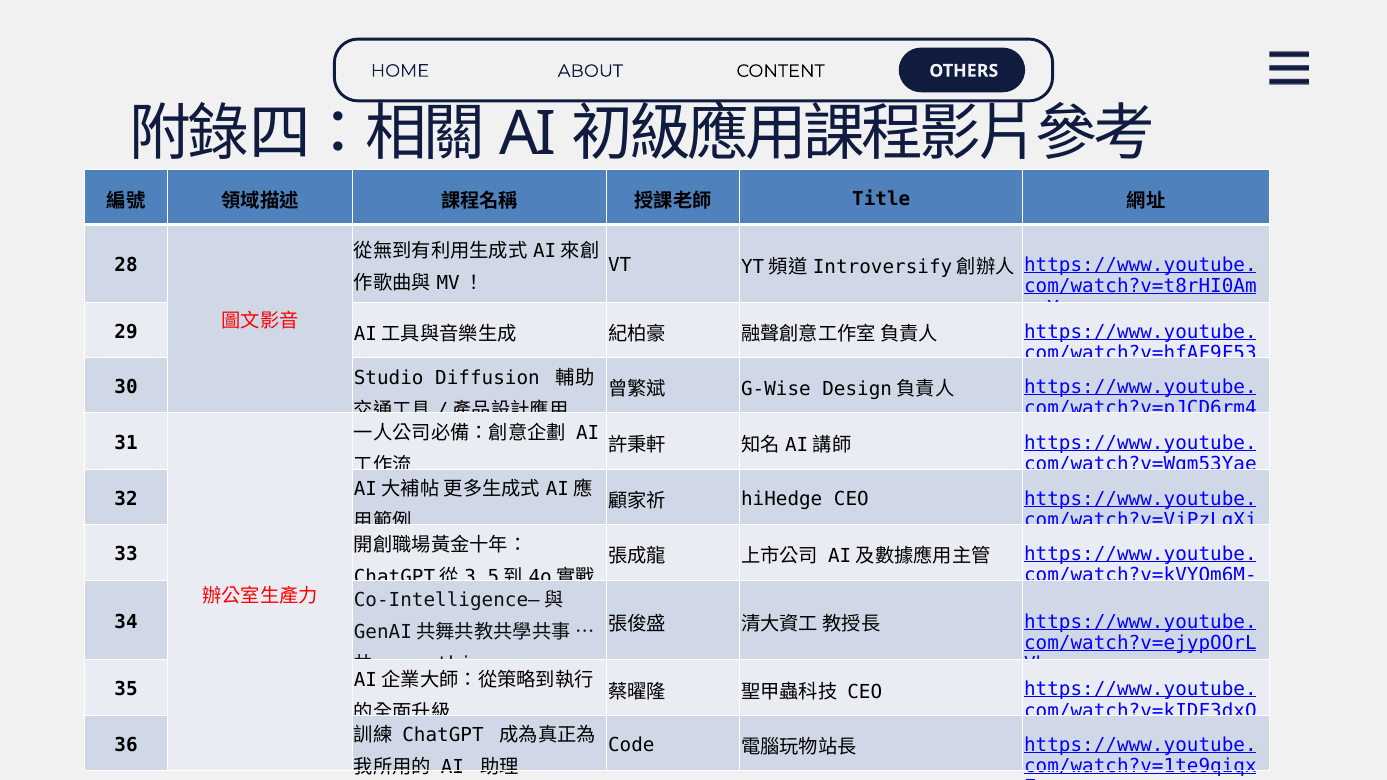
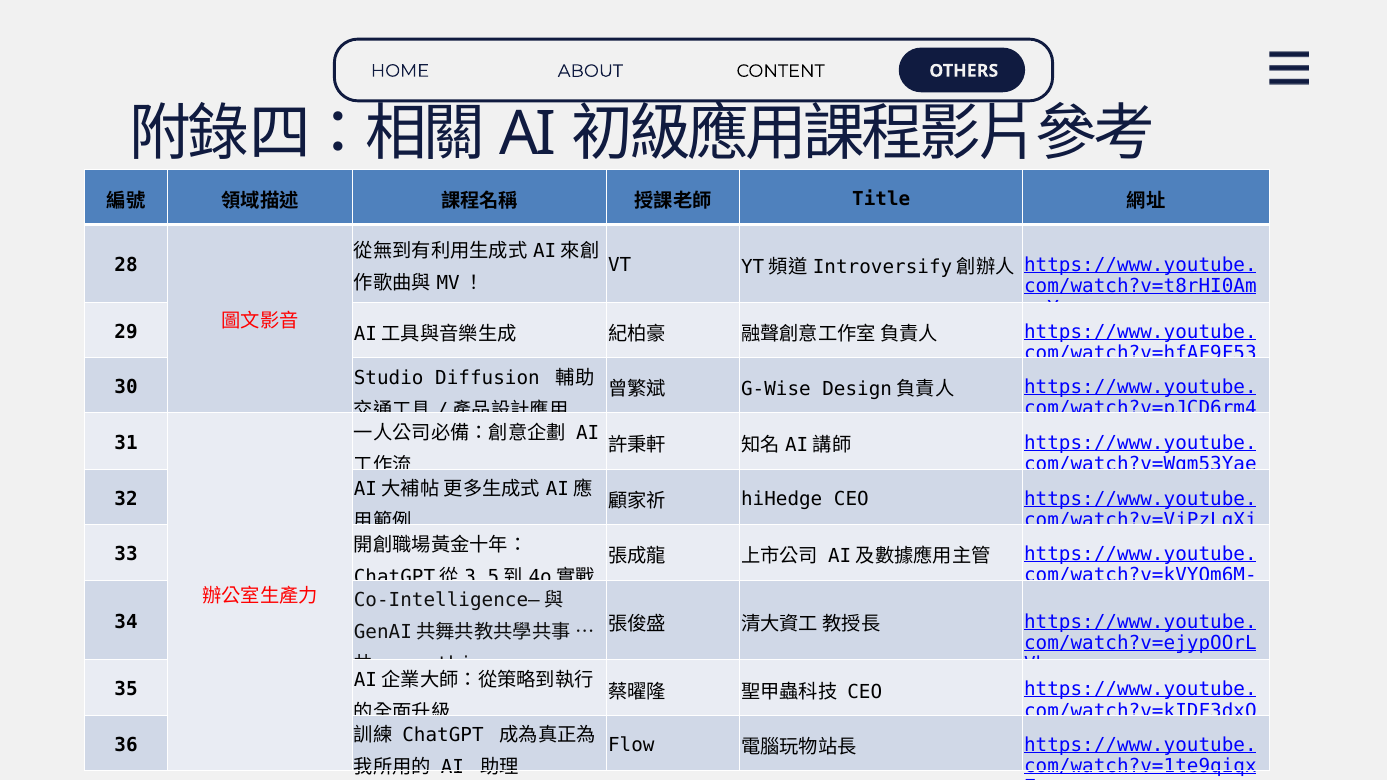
Code: Code -> Flow
